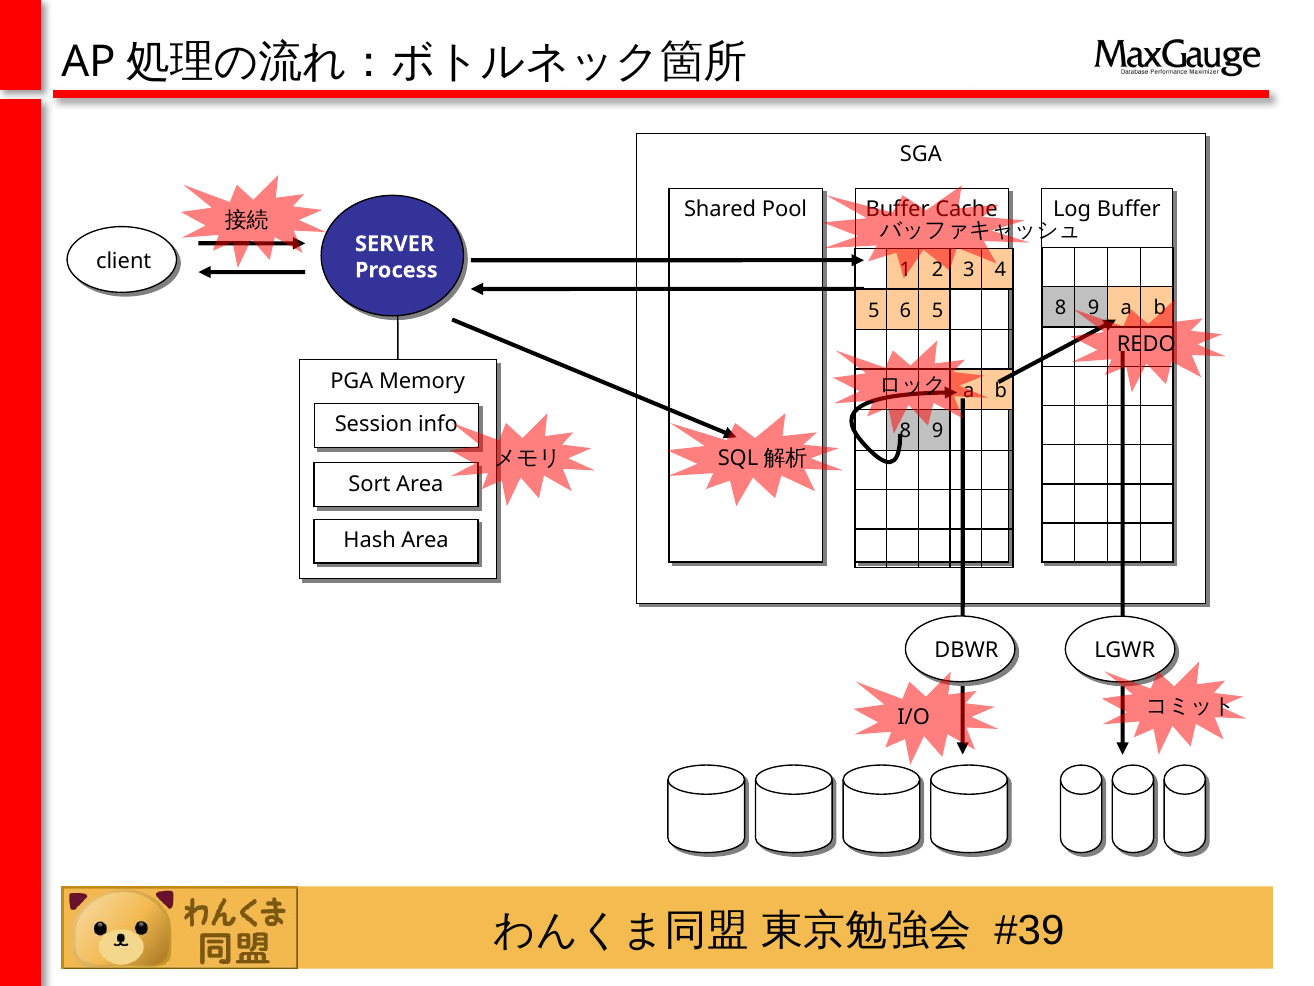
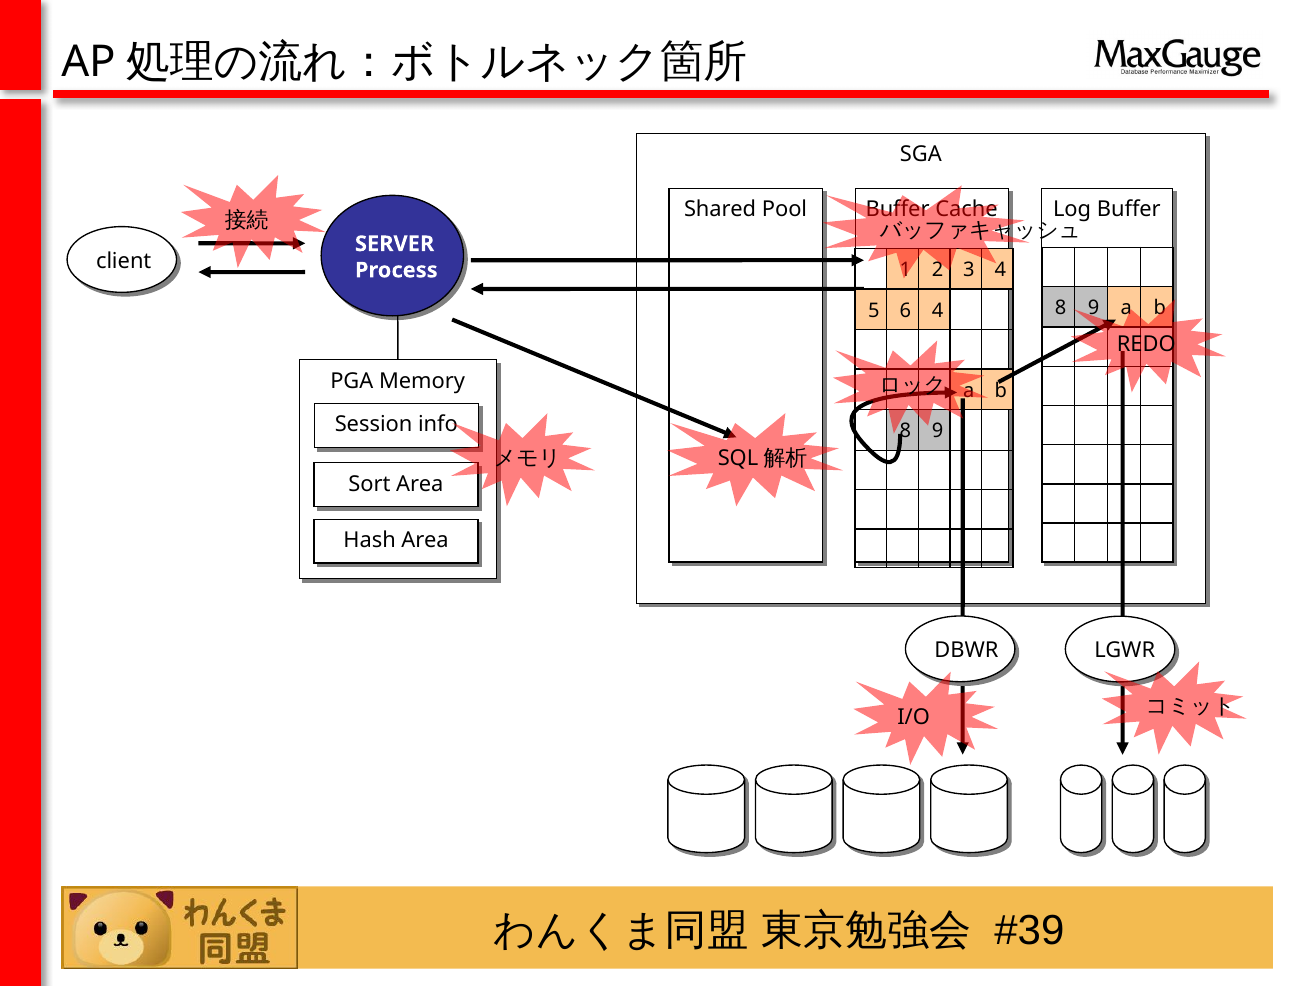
6 5: 5 -> 4
